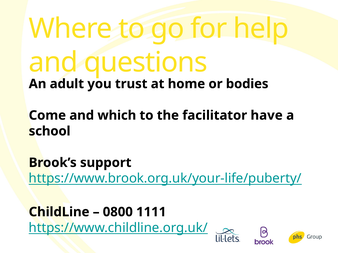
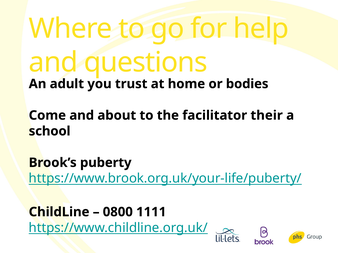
which: which -> about
have: have -> their
support: support -> puberty
